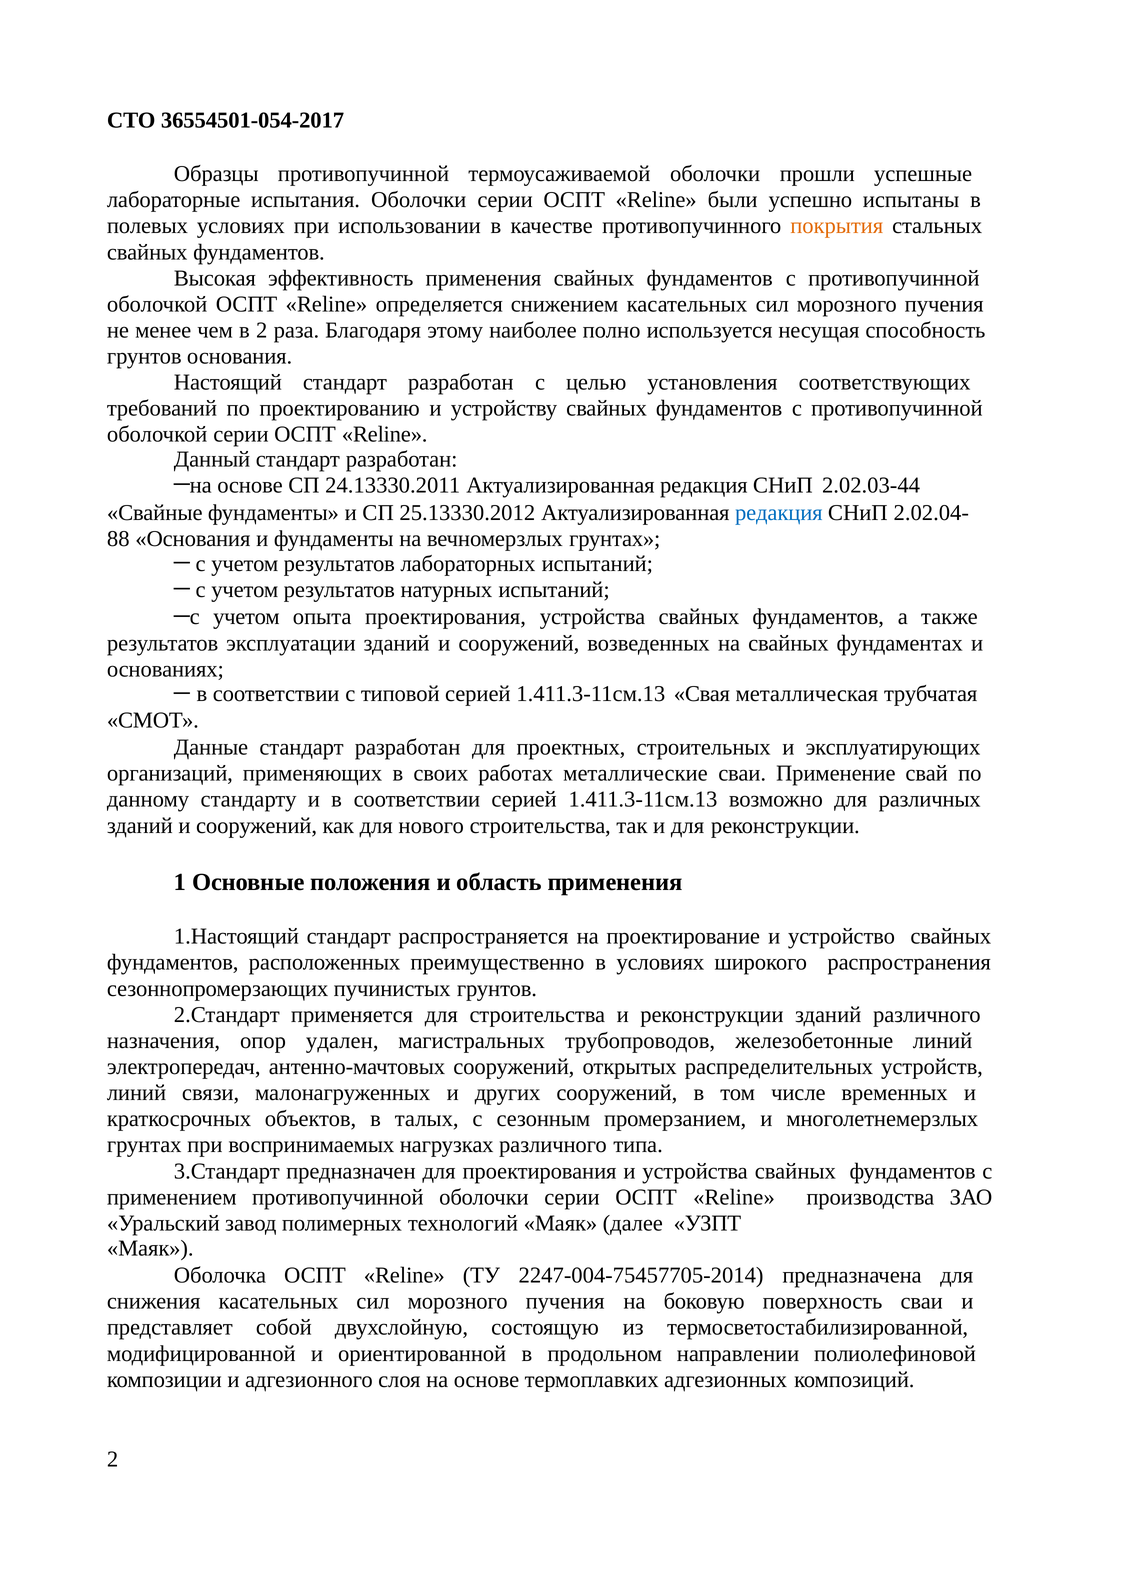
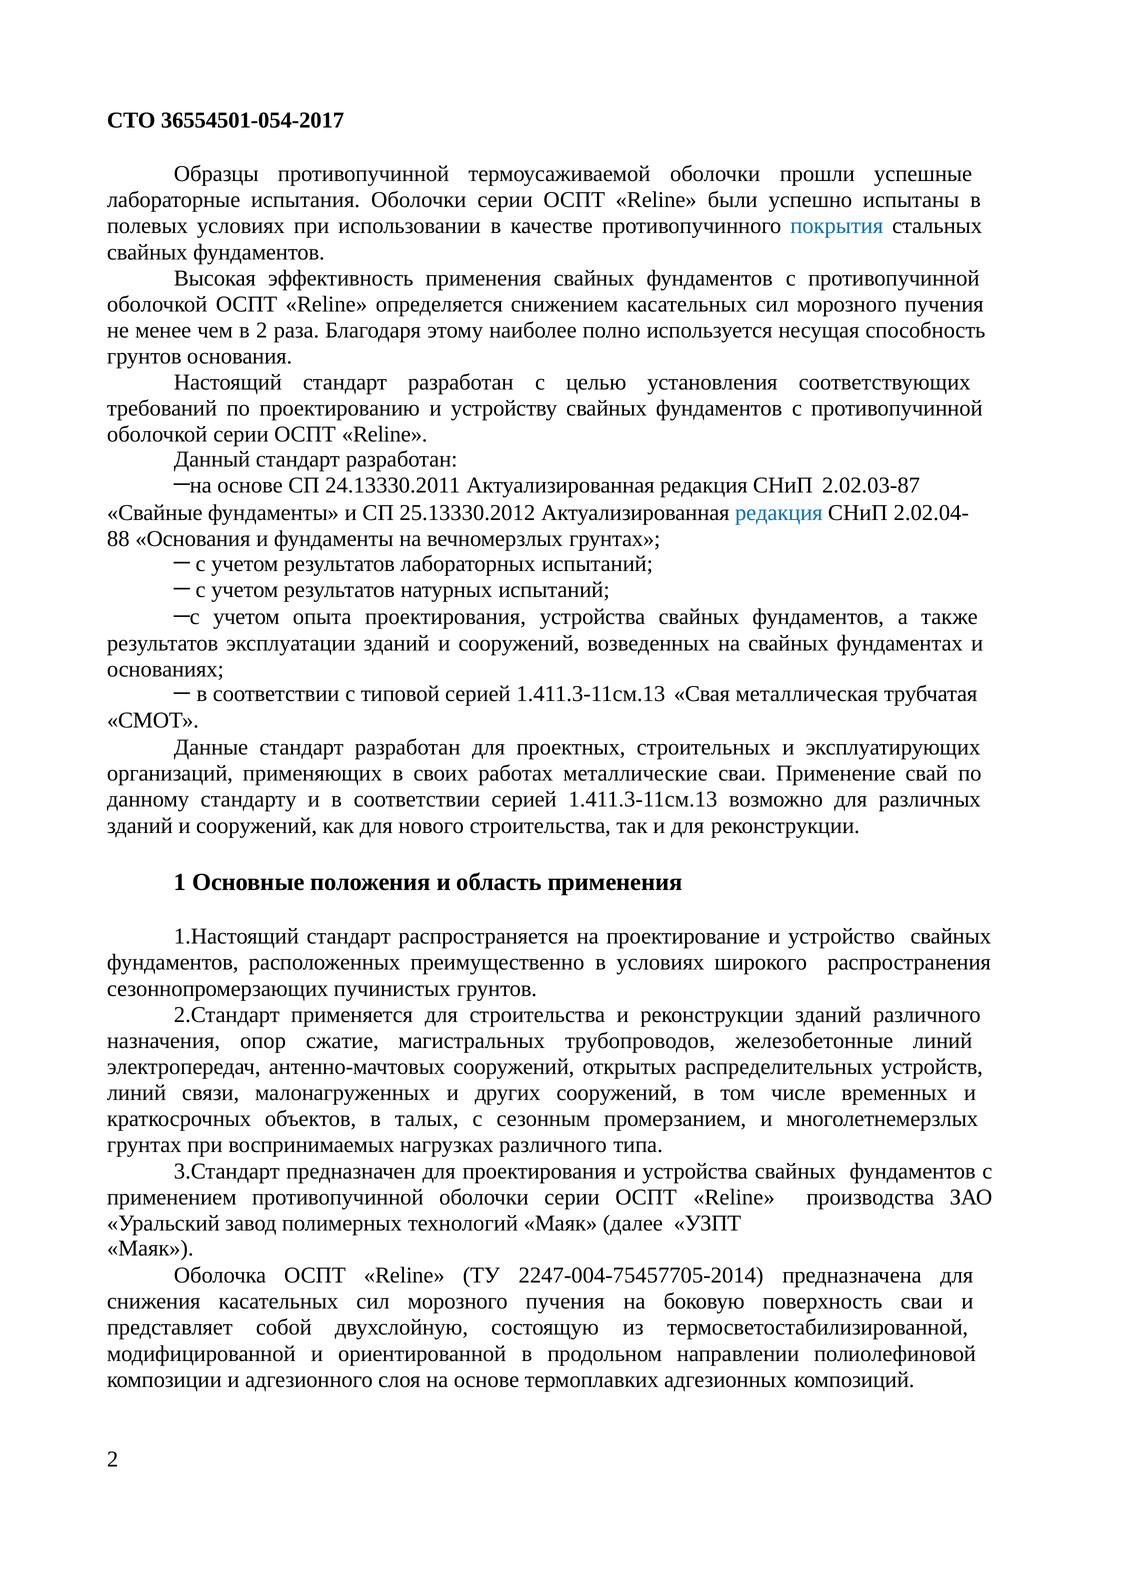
покрытия colour: orange -> blue
2.02.03-44: 2.02.03-44 -> 2.02.03-87
удален: удален -> сжатие
